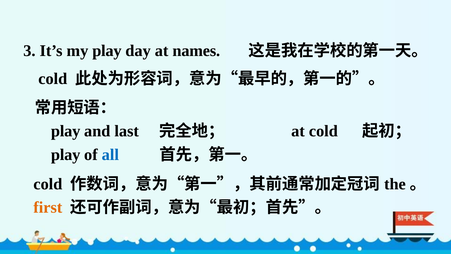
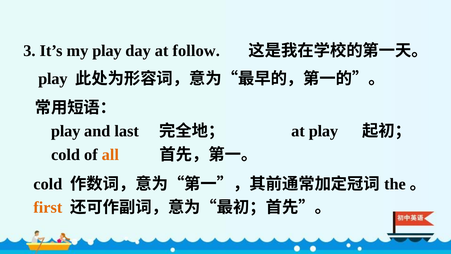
names: names -> follow
cold at (53, 79): cold -> play
at cold: cold -> play
play at (66, 154): play -> cold
all colour: blue -> orange
